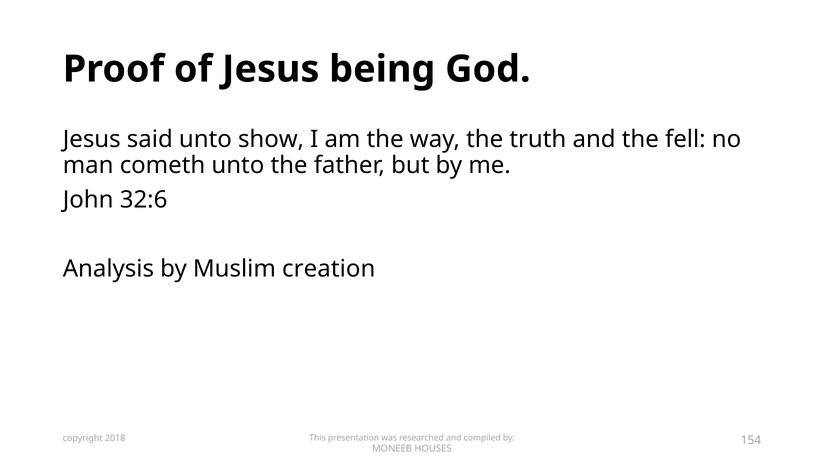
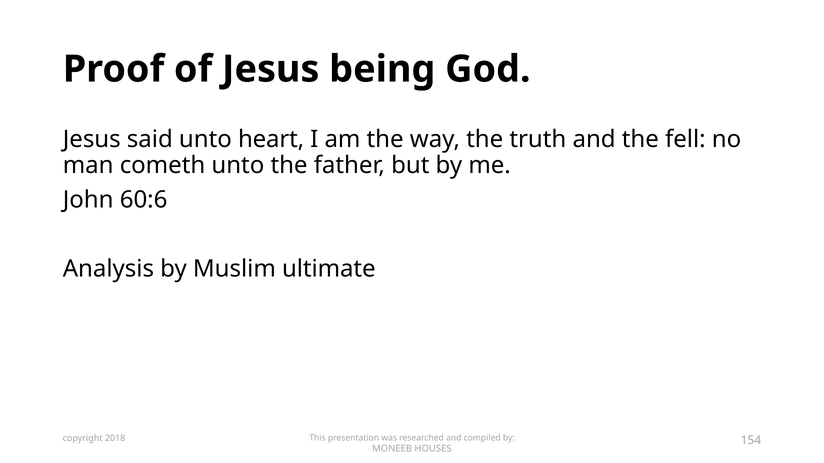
show: show -> heart
32:6: 32:6 -> 60:6
creation: creation -> ultimate
